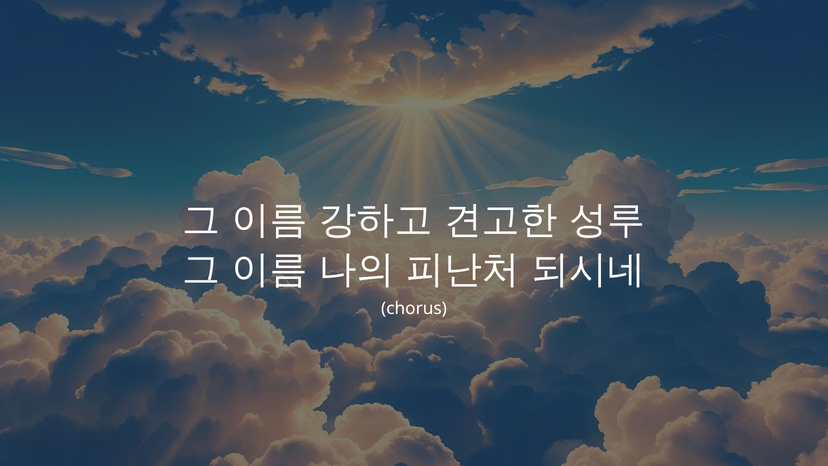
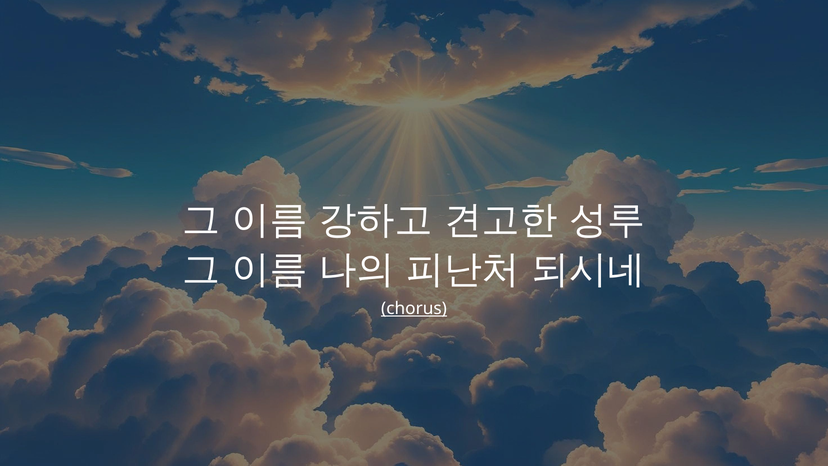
chorus underline: none -> present
